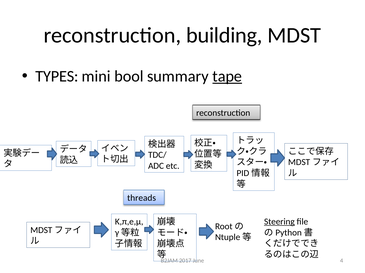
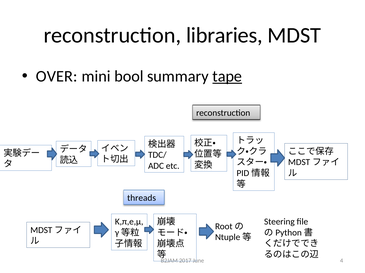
building: building -> libraries
TYPES: TYPES -> OVER
Steering underline: present -> none
